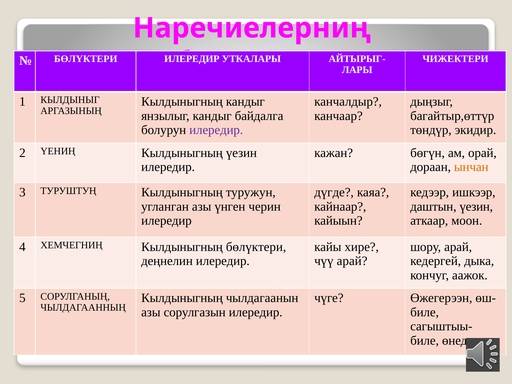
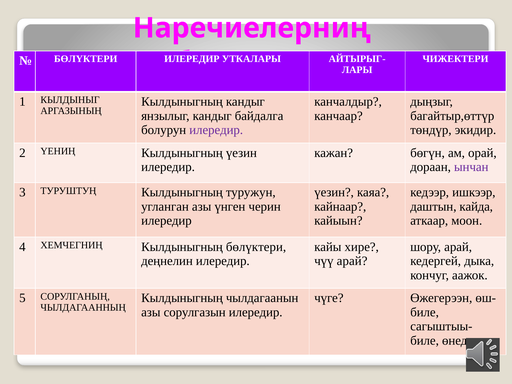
ынчан colour: orange -> purple
дүгде at (334, 192): дүгде -> үезин
даштын үезин: үезин -> кайда
